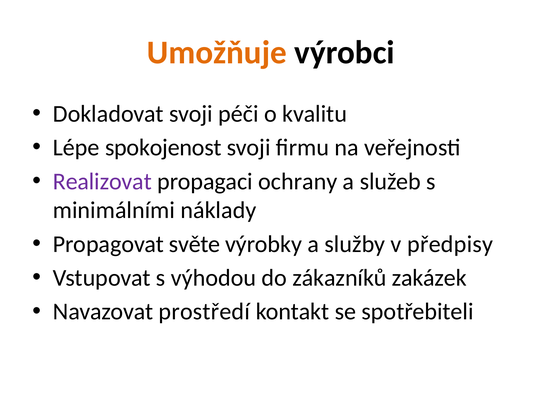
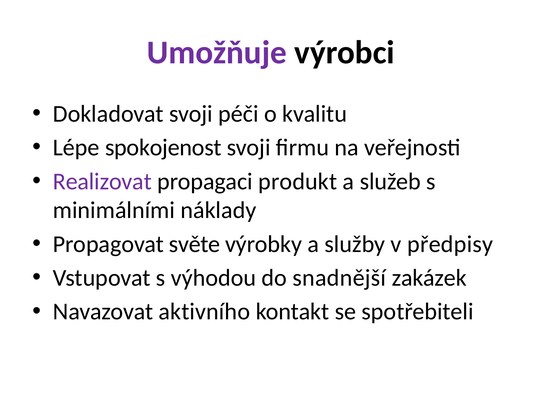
Umožňuje colour: orange -> purple
ochrany: ochrany -> produkt
zákazníků: zákazníků -> snadnější
prostředí: prostředí -> aktivního
